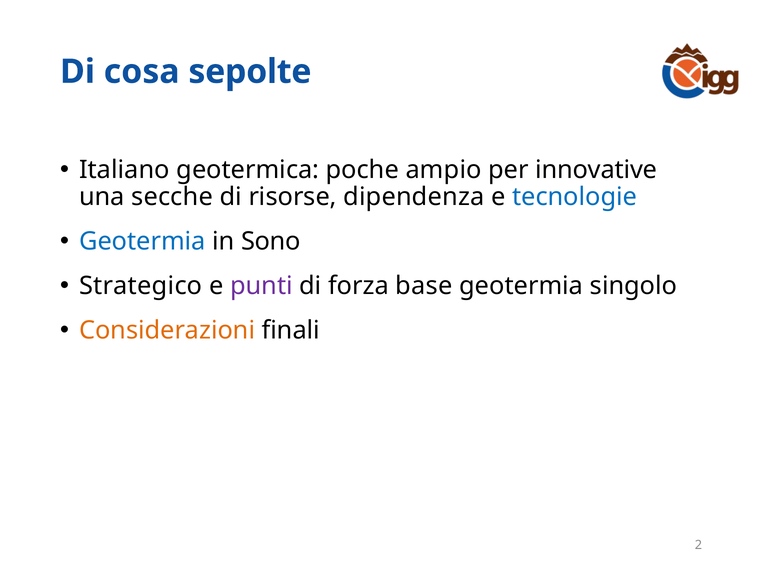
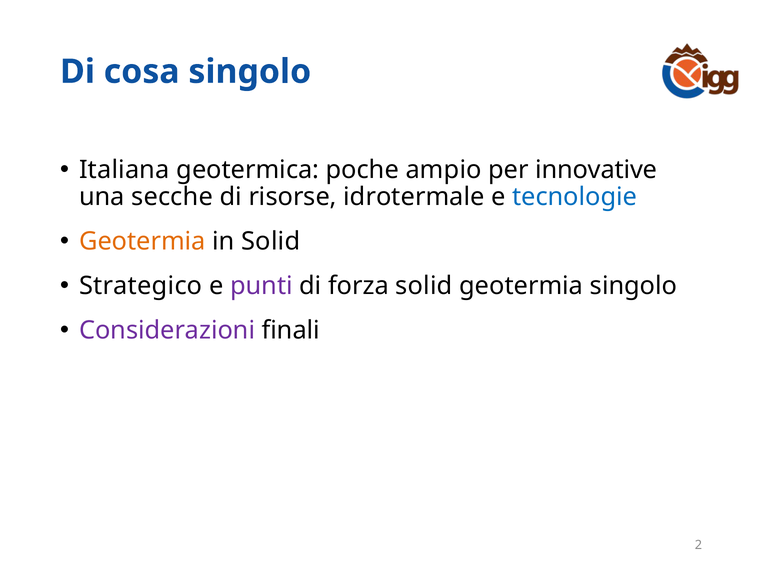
cosa sepolte: sepolte -> singolo
Italiano: Italiano -> Italiana
dipendenza: dipendenza -> idrotermale
Geotermia at (142, 241) colour: blue -> orange
in Sono: Sono -> Solid
forza base: base -> solid
Considerazioni colour: orange -> purple
